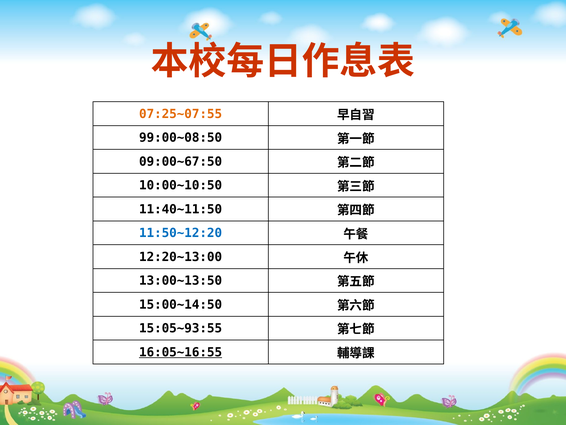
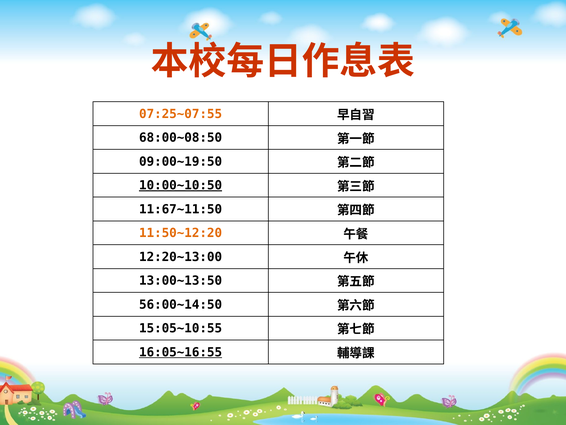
99:00~08:50: 99:00~08:50 -> 68:00~08:50
09:00~67:50: 09:00~67:50 -> 09:00~19:50
10:00~10:50 underline: none -> present
11:40~11:50: 11:40~11:50 -> 11:67~11:50
11:50~12:20 colour: blue -> orange
15:00~14:50: 15:00~14:50 -> 56:00~14:50
15:05~93:55: 15:05~93:55 -> 15:05~10:55
